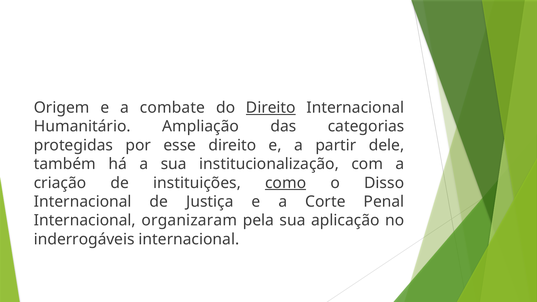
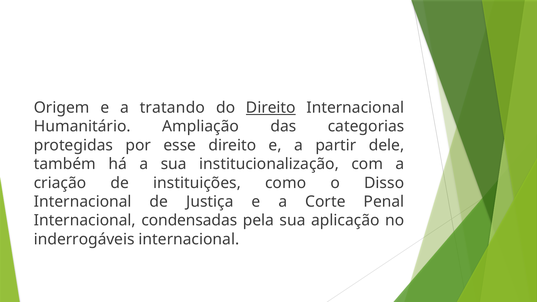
combate: combate -> tratando
como underline: present -> none
organizaram: organizaram -> condensadas
